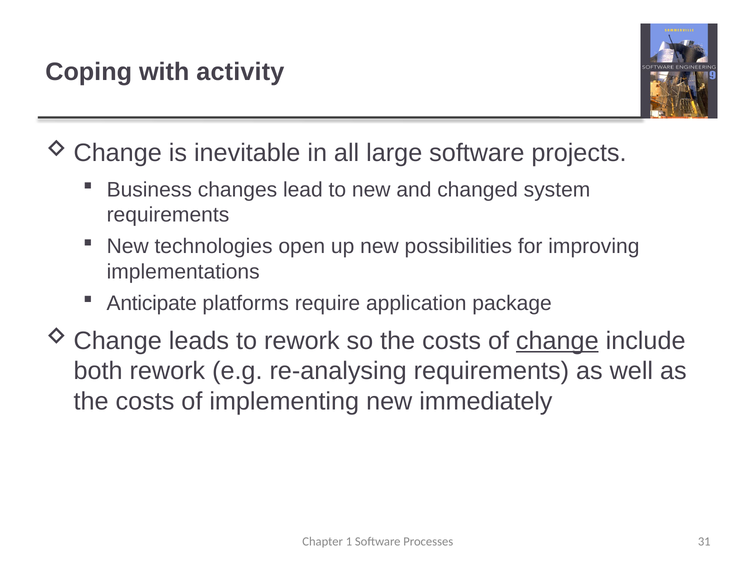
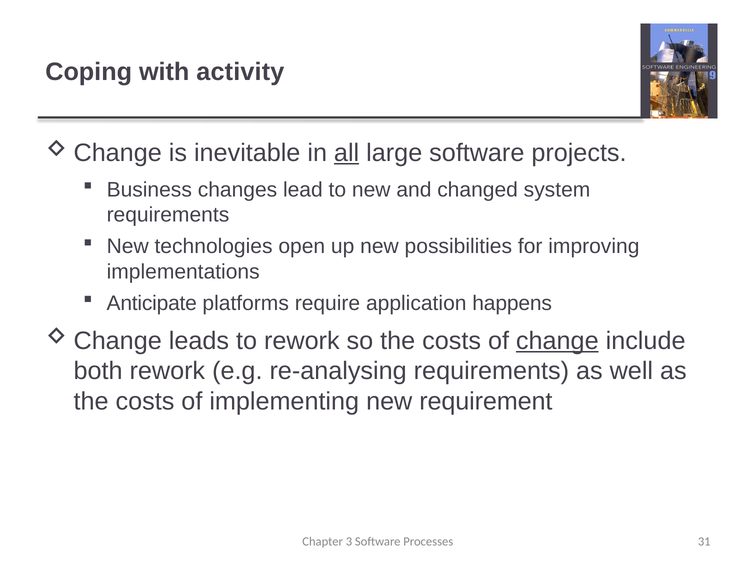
all underline: none -> present
package: package -> happens
immediately: immediately -> requirement
1: 1 -> 3
